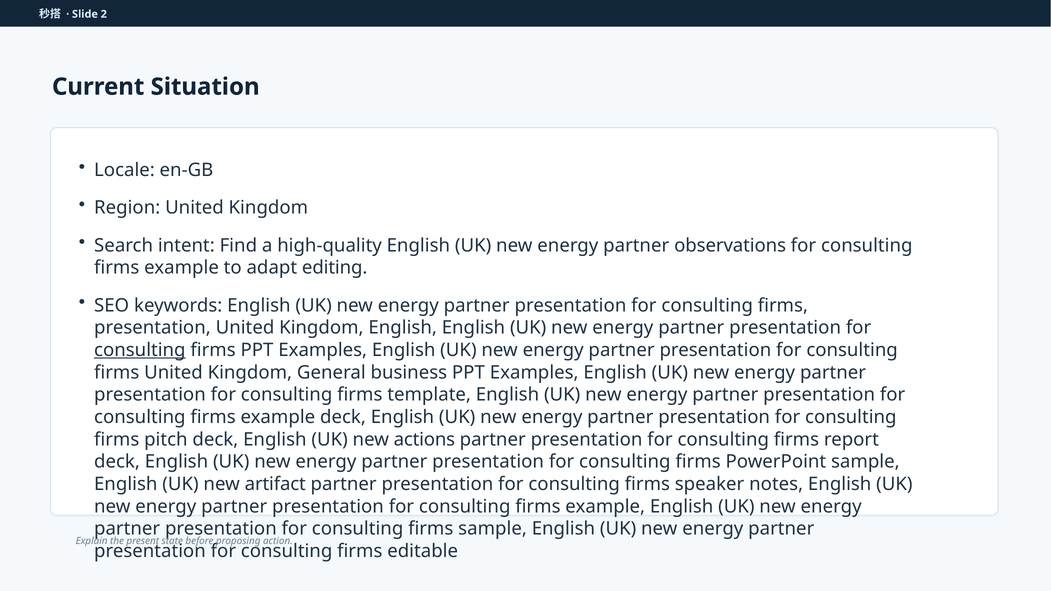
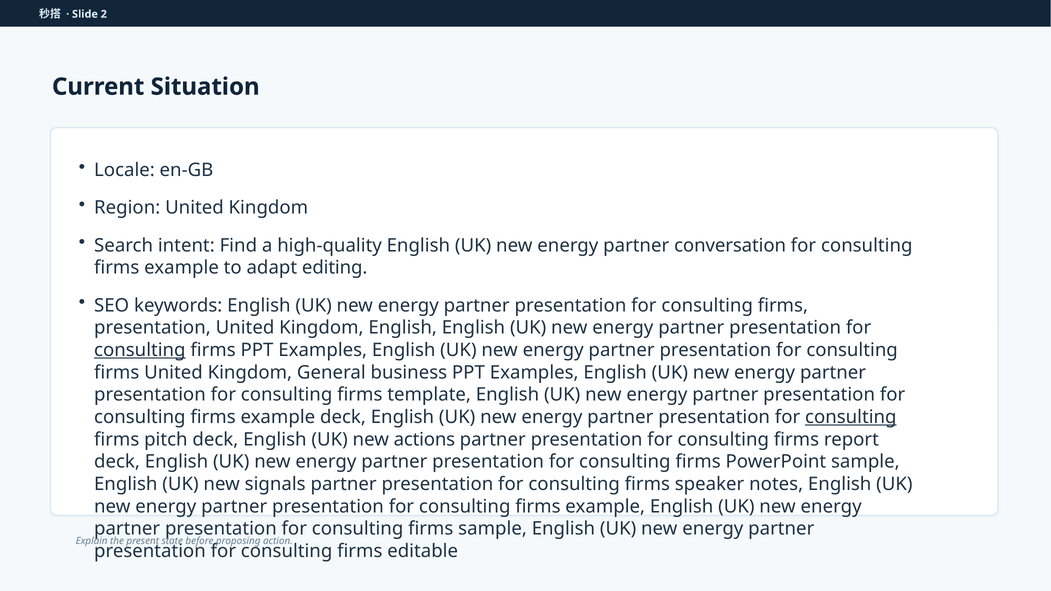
observations: observations -> conversation
consulting at (851, 417) underline: none -> present
artifact: artifact -> signals
